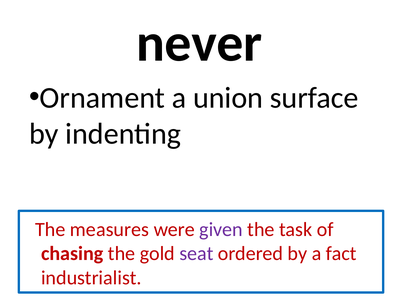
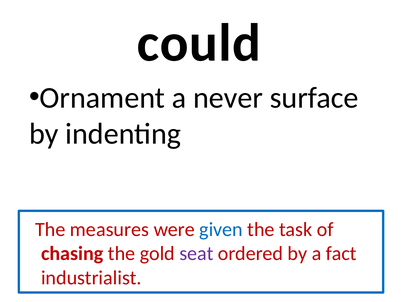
never: never -> could
union: union -> never
given colour: purple -> blue
